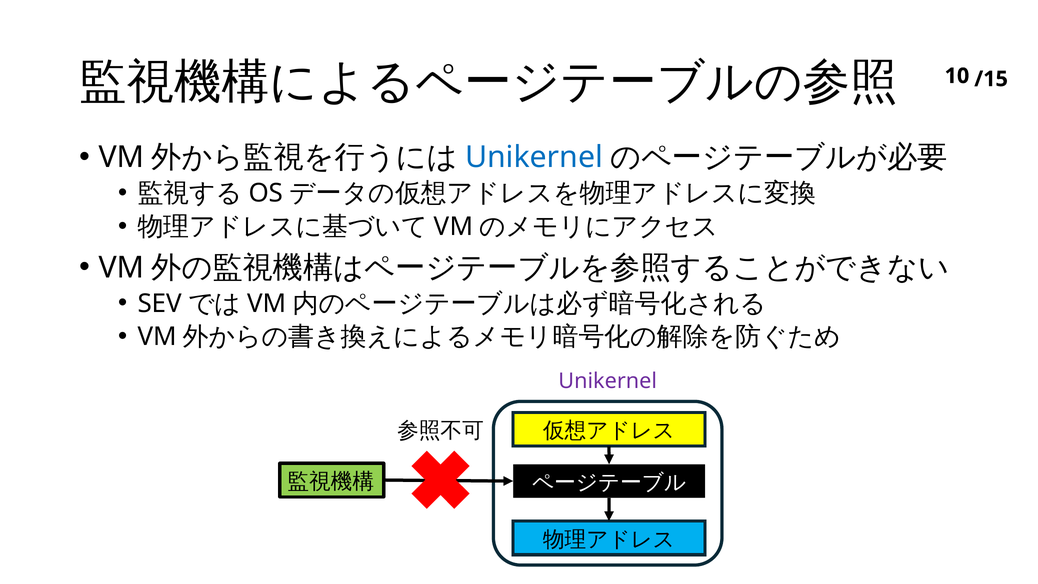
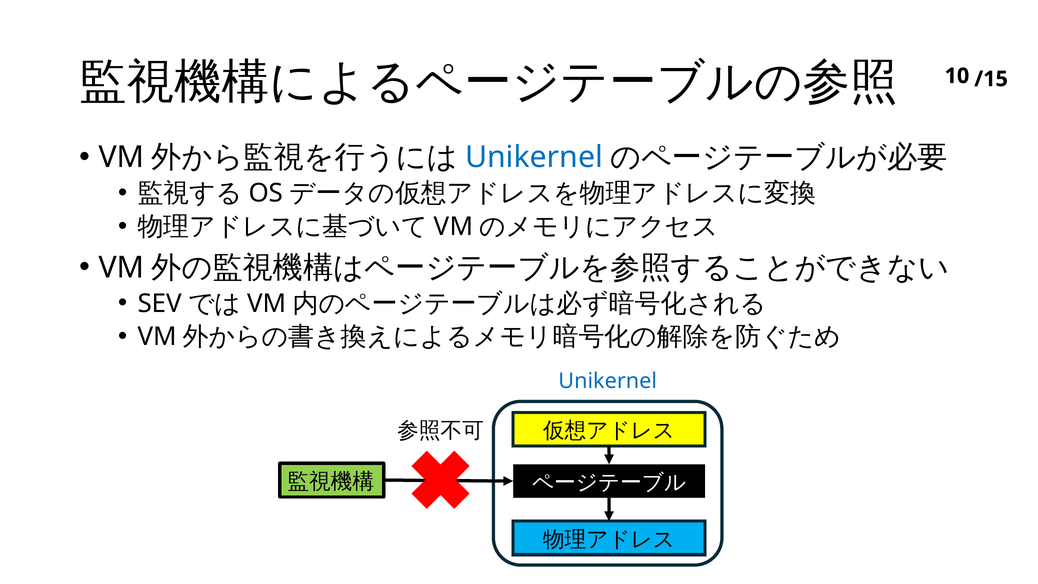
Unikernel at (608, 381) colour: purple -> blue
